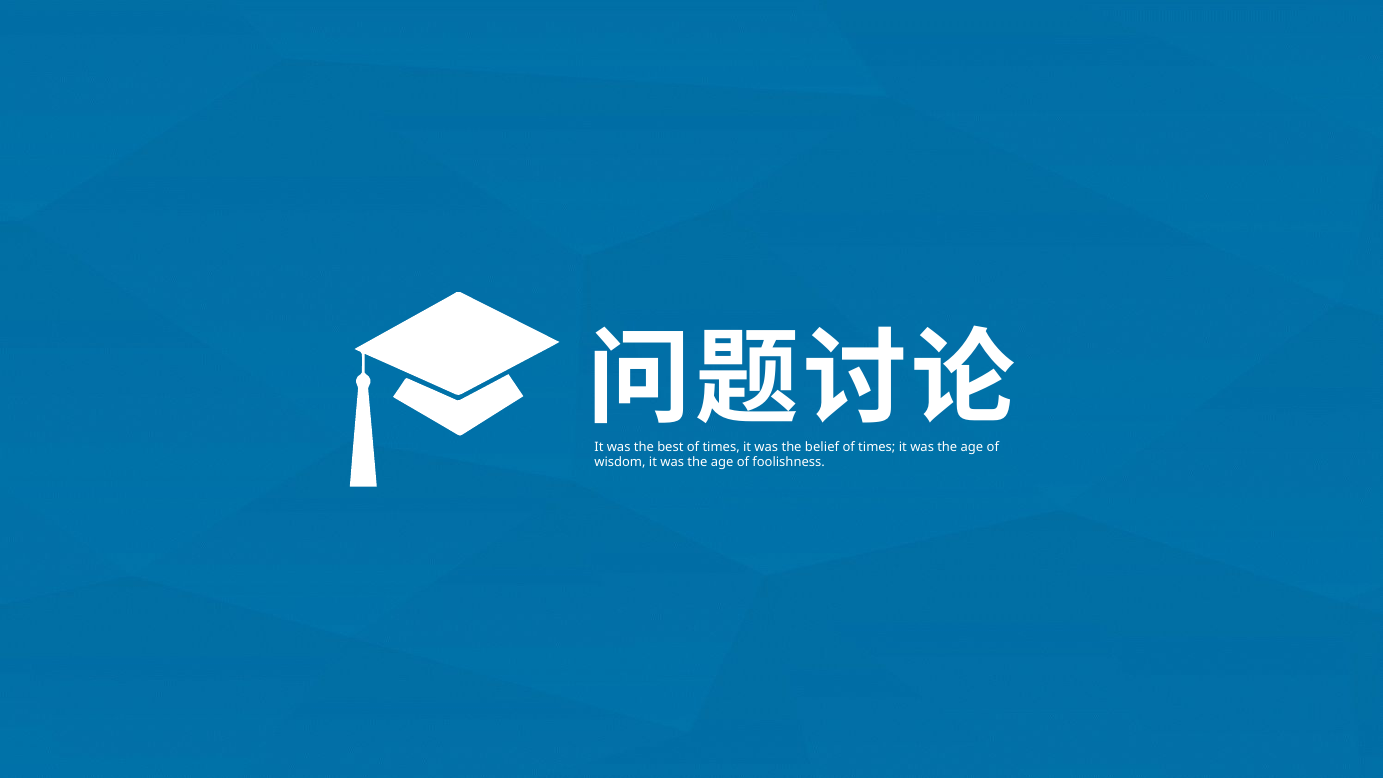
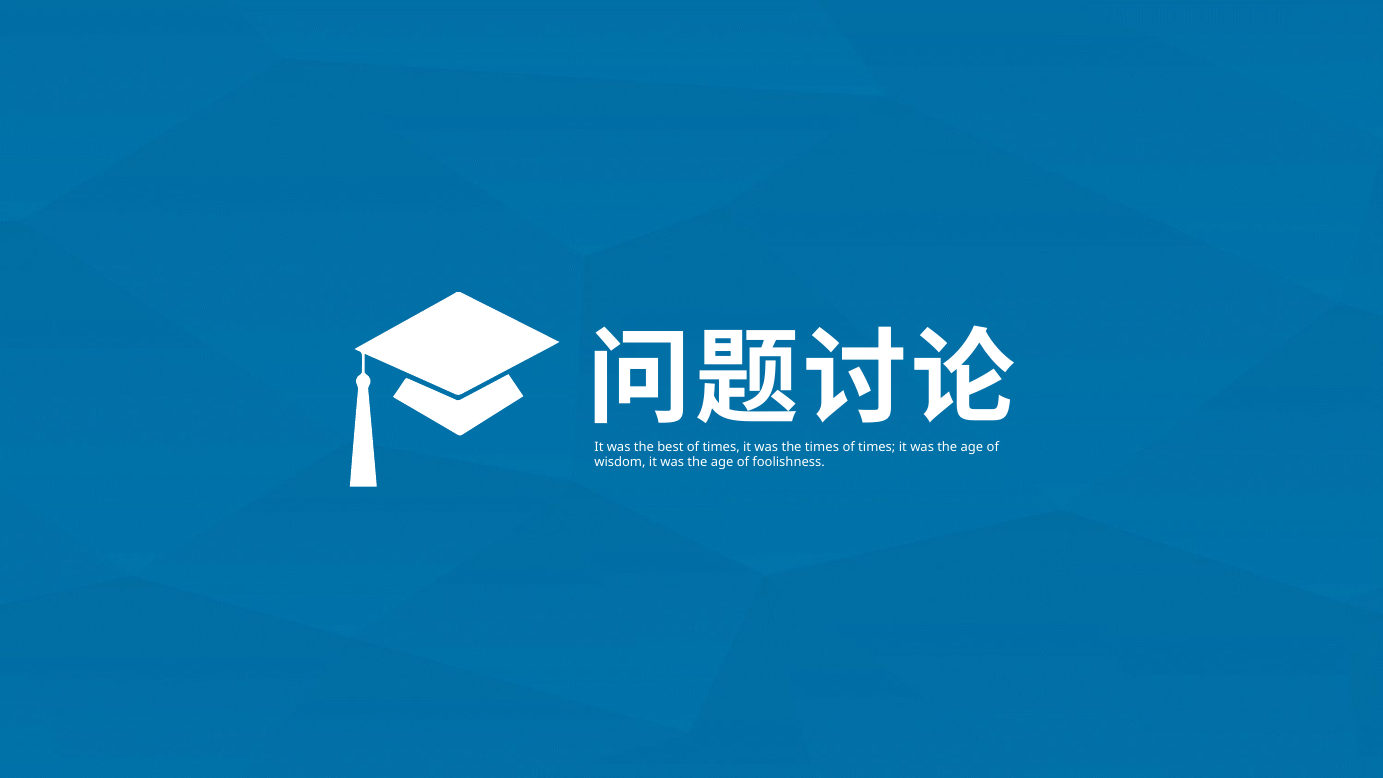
the belief: belief -> times
